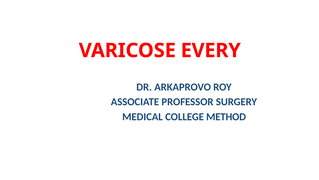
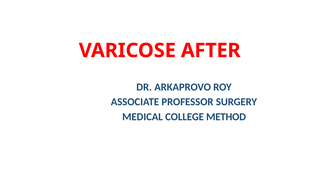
EVERY: EVERY -> AFTER
